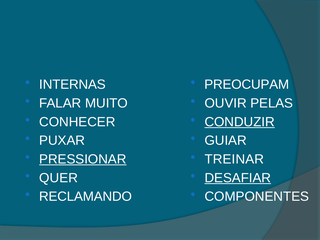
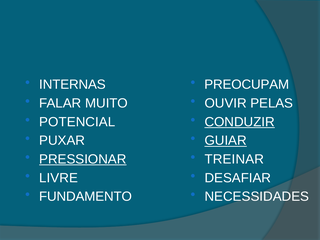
CONHECER: CONHECER -> POTENCIAL
GUIAR underline: none -> present
QUER: QUER -> LIVRE
DESAFIAR underline: present -> none
RECLAMANDO: RECLAMANDO -> FUNDAMENTO
COMPONENTES: COMPONENTES -> NECESSIDADES
